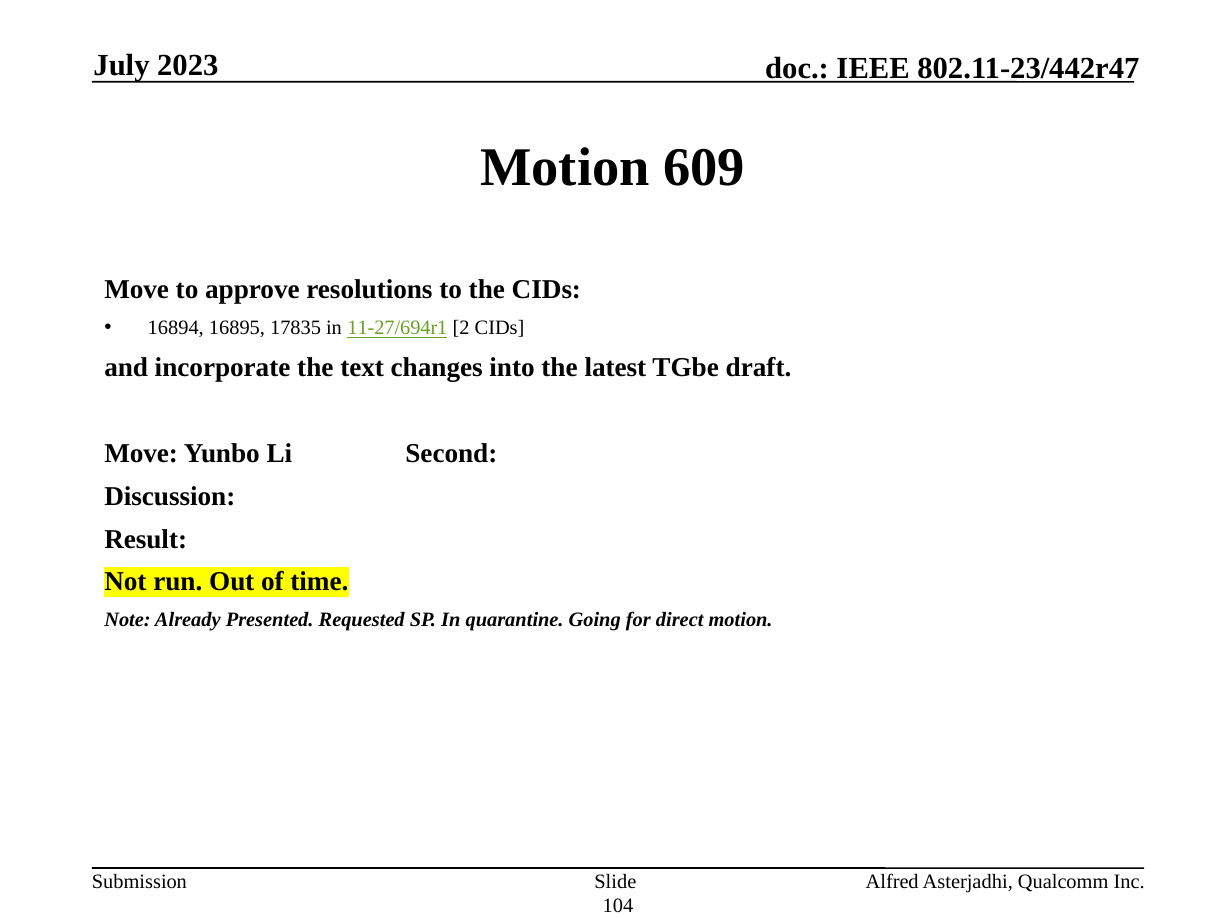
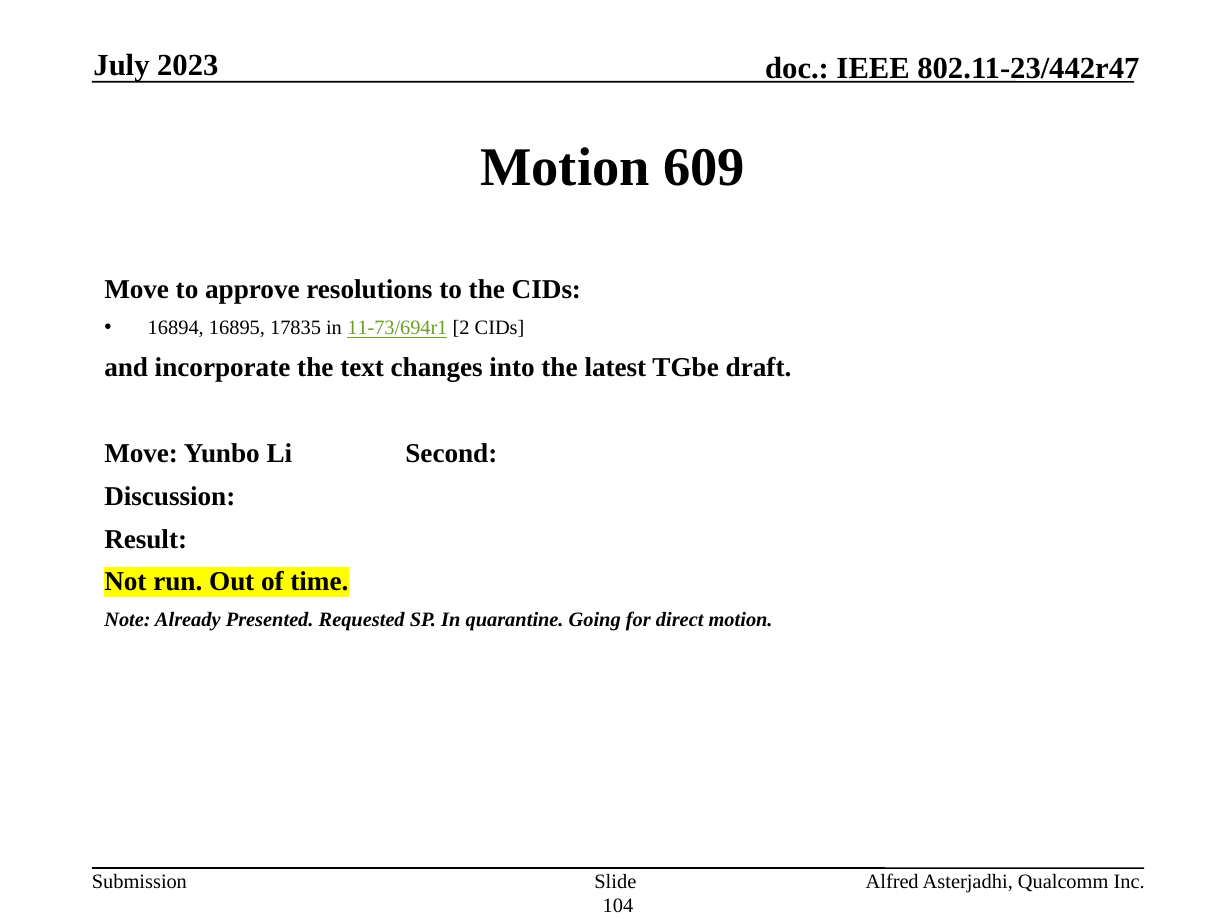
11-27/694r1: 11-27/694r1 -> 11-73/694r1
